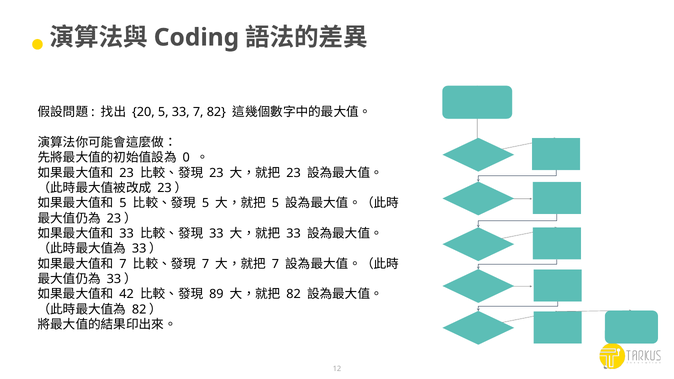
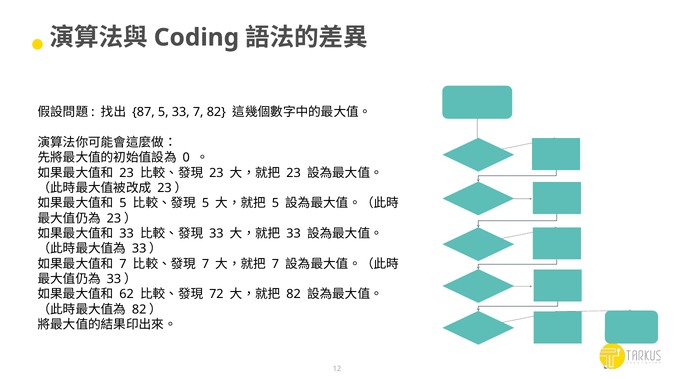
20: 20 -> 87
42: 42 -> 62
89: 89 -> 72
